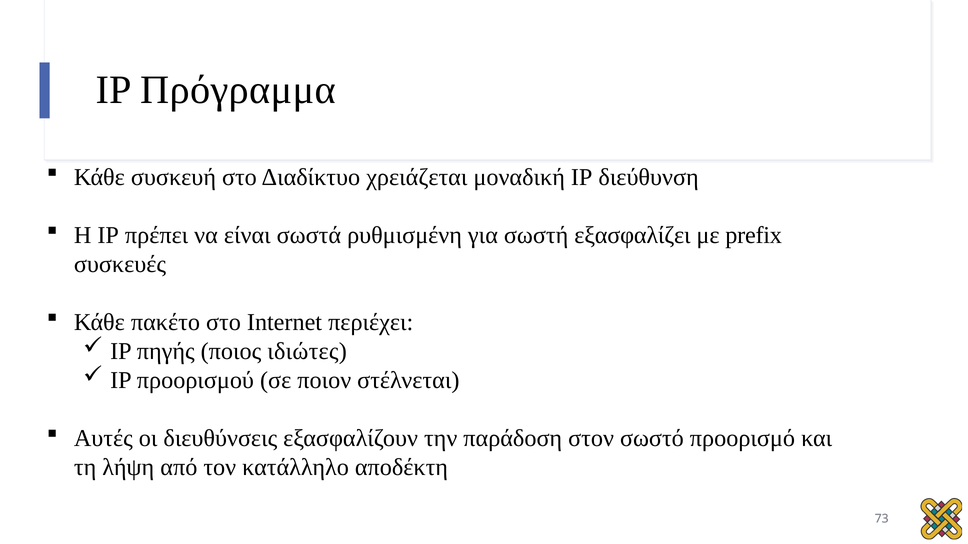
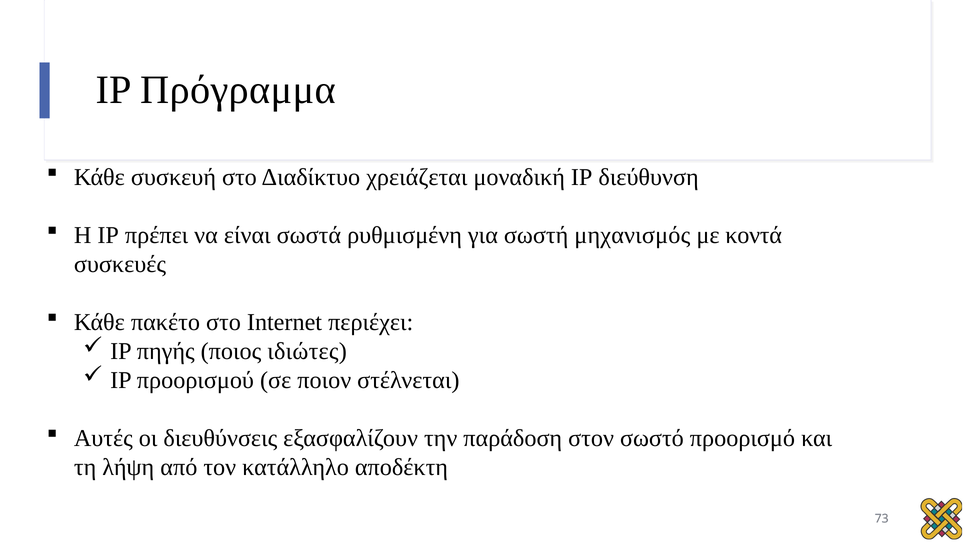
εξασφαλίζει: εξασφαλίζει -> μηχανισμός
prefix: prefix -> κοντά
